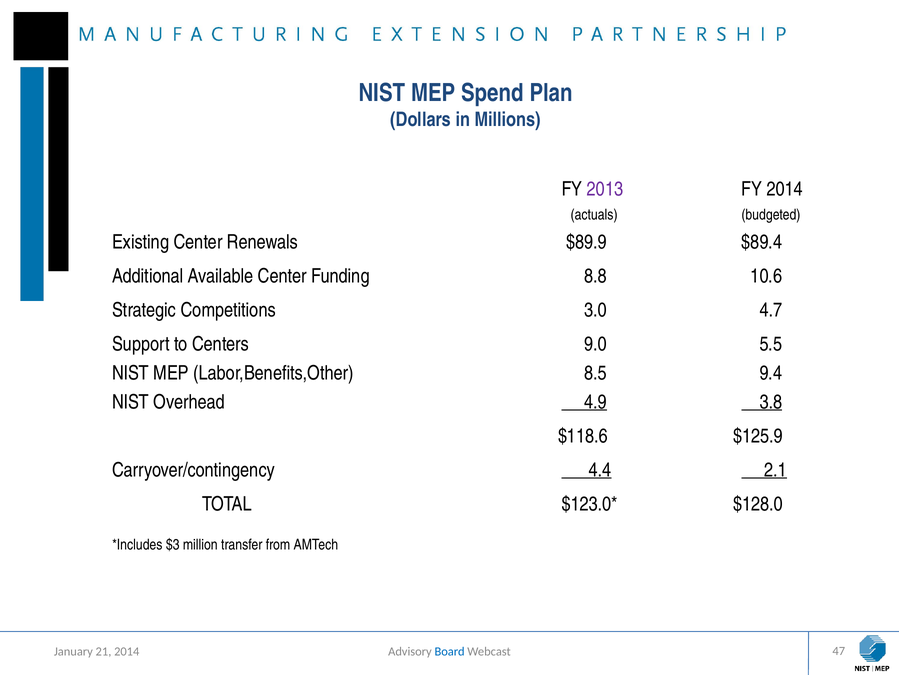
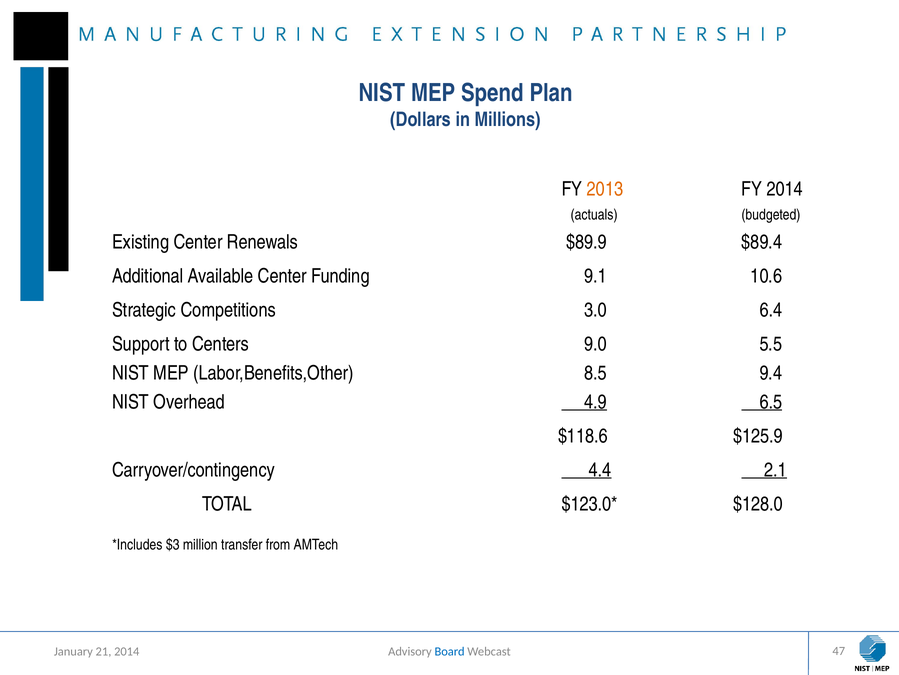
2013 colour: purple -> orange
8.8: 8.8 -> 9.1
4.7: 4.7 -> 6.4
3.8: 3.8 -> 6.5
